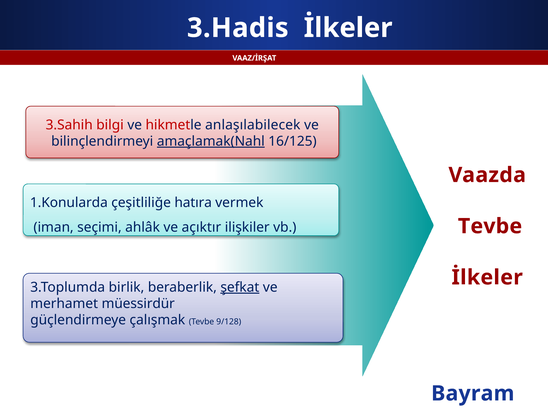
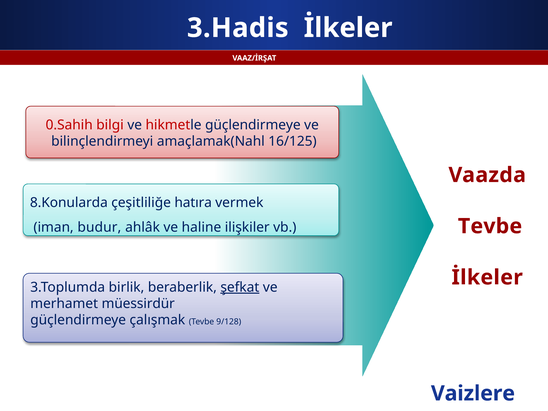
3.Sahih: 3.Sahih -> 0.Sahih
hikmetle anlaşılabilecek: anlaşılabilecek -> güçlendirmeye
amaçlamak(Nahl underline: present -> none
1.Konularda: 1.Konularda -> 8.Konularda
seçimi: seçimi -> budur
açıktır: açıktır -> haline
Bayram: Bayram -> Vaizlere
